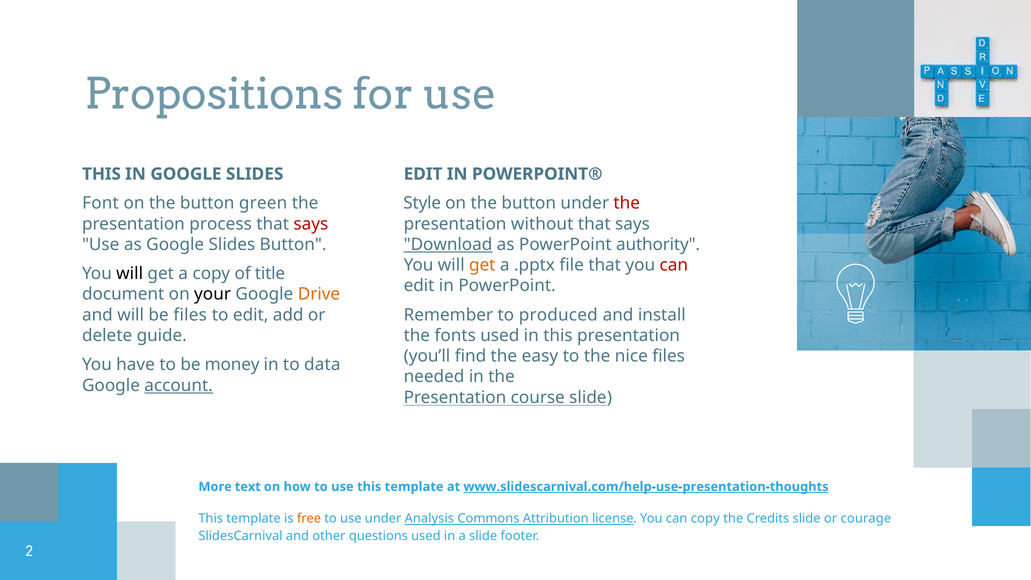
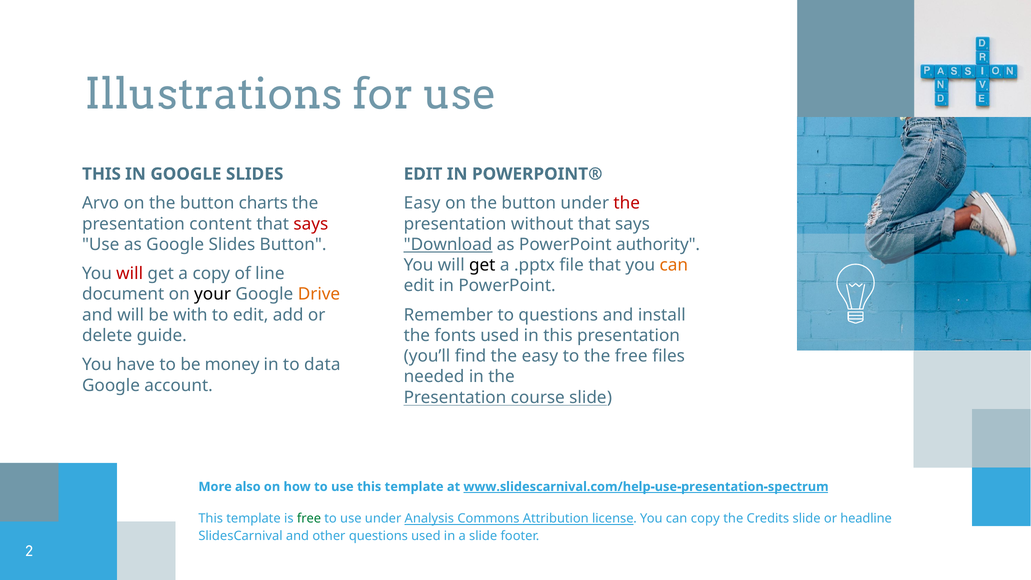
Propositions: Propositions -> Illustrations
Font: Font -> Arvo
green: green -> charts
Style at (422, 203): Style -> Easy
process: process -> content
get at (482, 265) colour: orange -> black
can at (674, 265) colour: red -> orange
will at (130, 274) colour: black -> red
title: title -> line
be files: files -> with
to produced: produced -> questions
the nice: nice -> free
account underline: present -> none
text: text -> also
www.slidescarnival.com/help-use-presentation-thoughts: www.slidescarnival.com/help-use-presentation-thoughts -> www.slidescarnival.com/help-use-presentation-spectrum
free at (309, 519) colour: orange -> green
courage: courage -> headline
